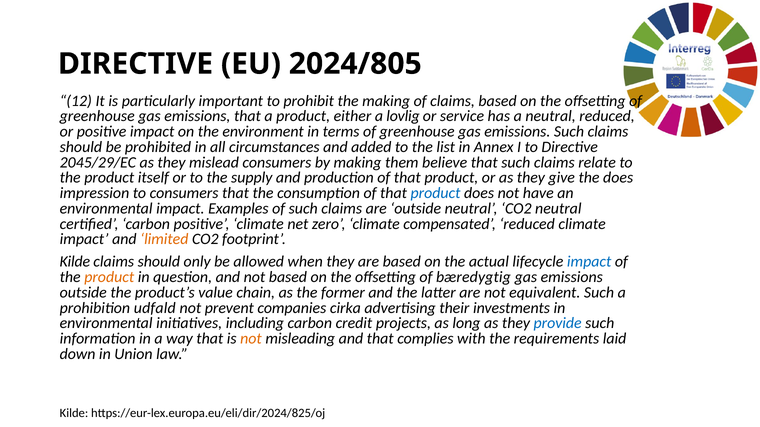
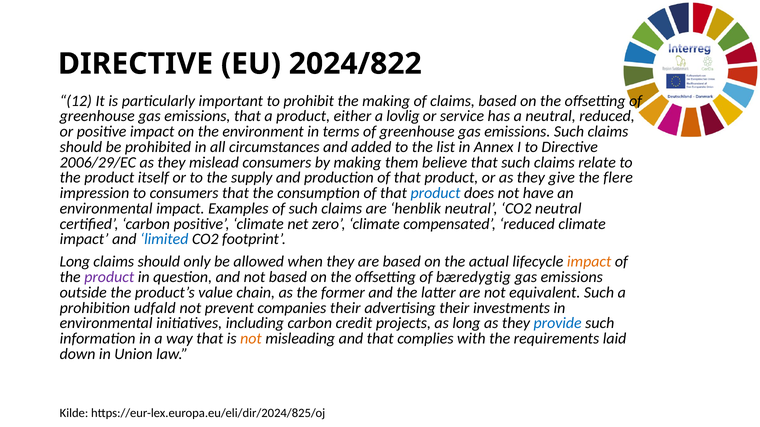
2024/805: 2024/805 -> 2024/822
2045/29/EC: 2045/29/EC -> 2006/29/EC
the does: does -> flere
are outside: outside -> henblik
limited colour: orange -> blue
Kilde at (75, 262): Kilde -> Long
impact at (589, 262) colour: blue -> orange
product at (109, 277) colour: orange -> purple
companies cirka: cirka -> their
